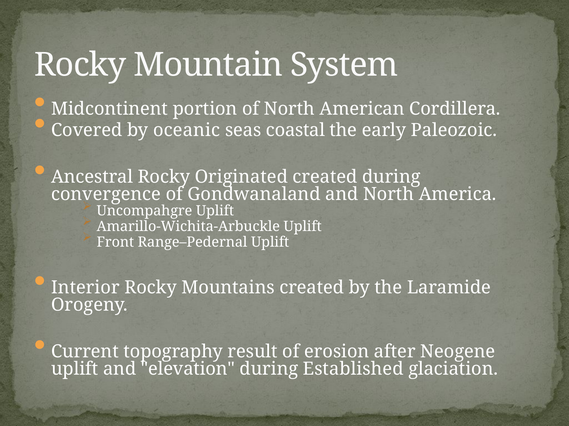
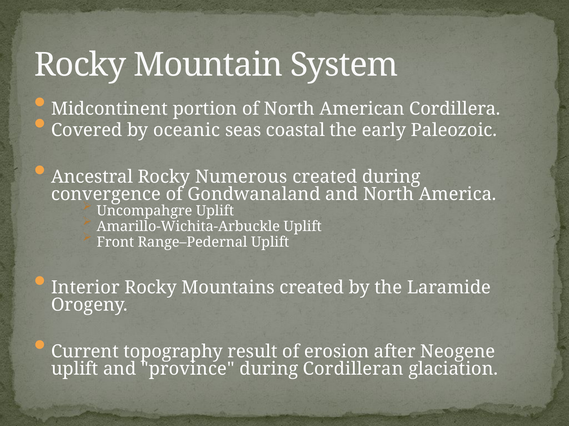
Originated: Originated -> Numerous
elevation: elevation -> province
Established: Established -> Cordilleran
